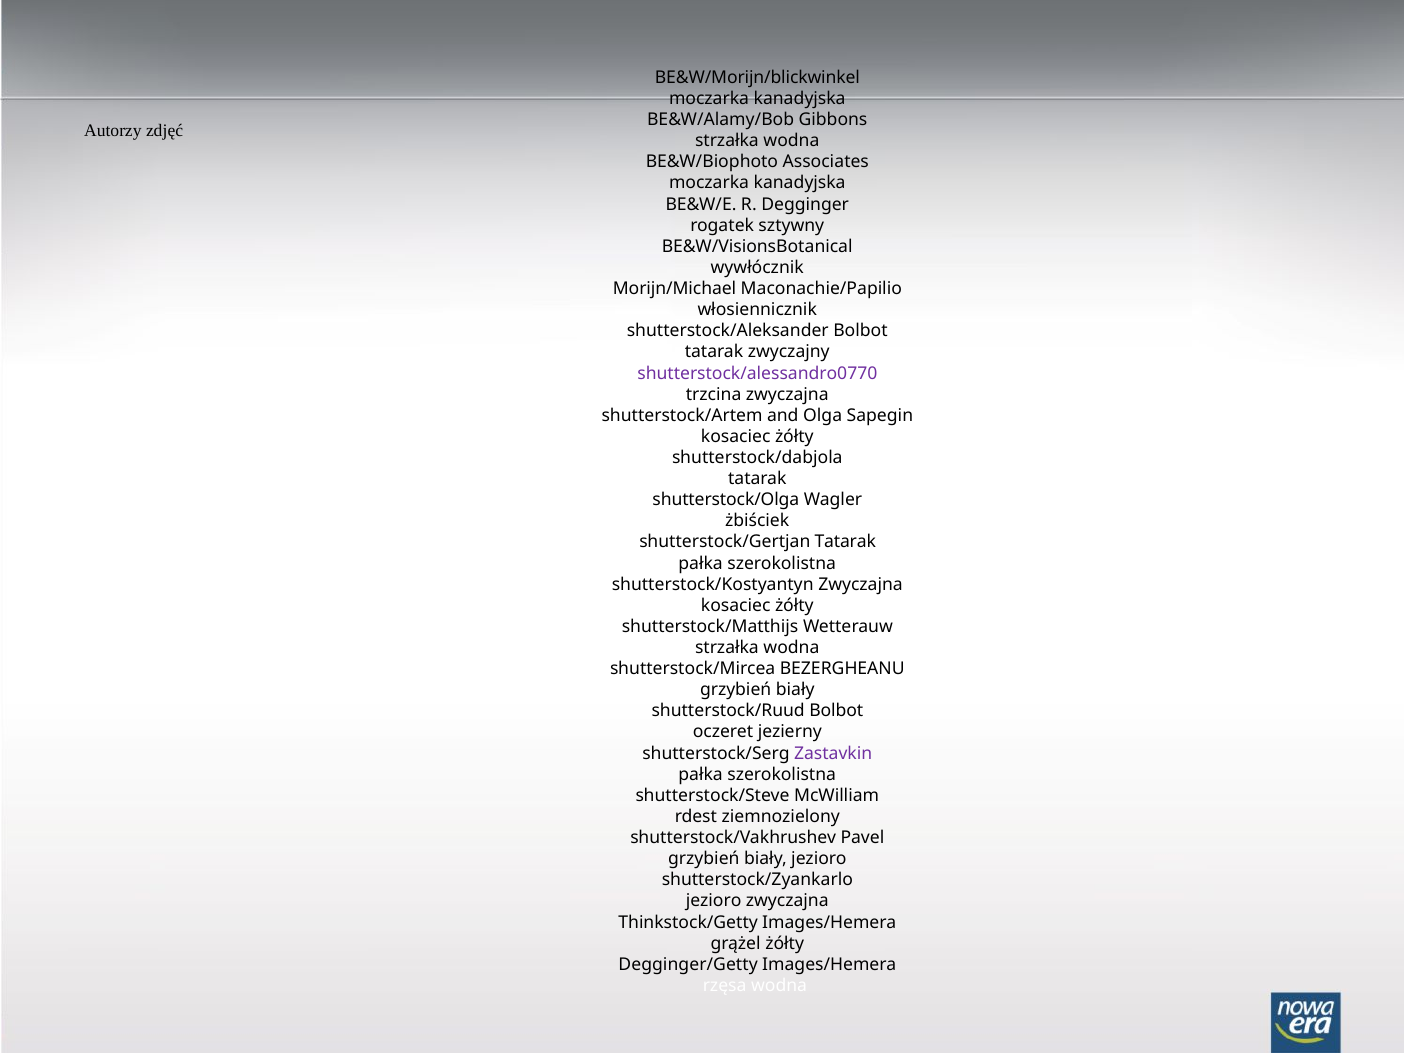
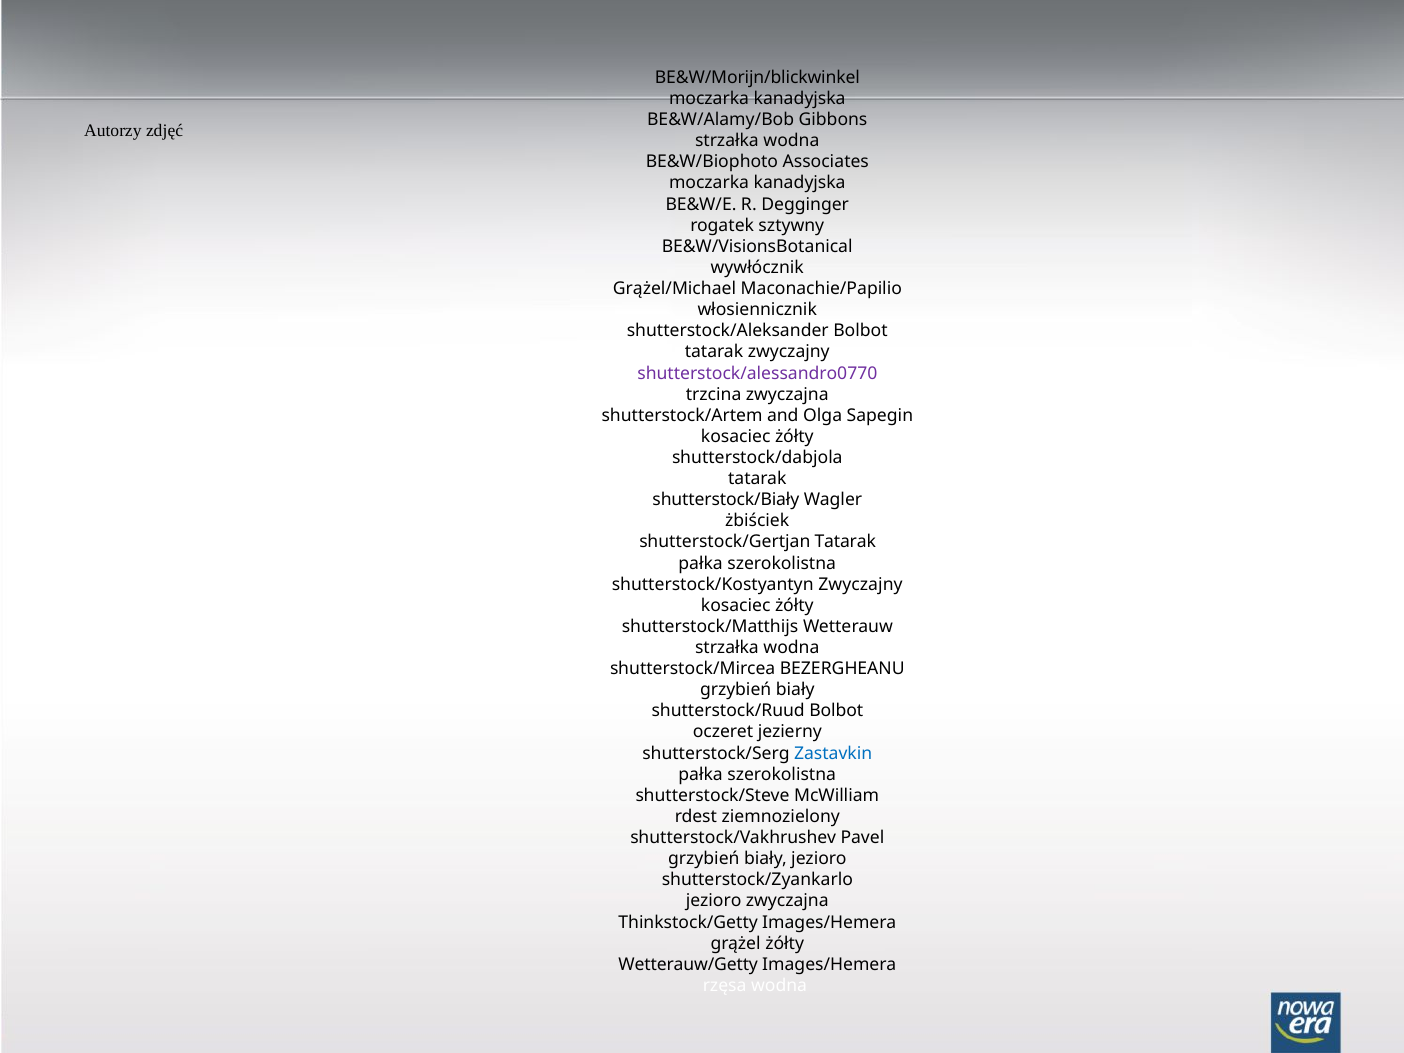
Morijn/Michael: Morijn/Michael -> Grążel/Michael
shutterstock/Olga: shutterstock/Olga -> shutterstock/Biały
shutterstock/Kostyantyn Zwyczajna: Zwyczajna -> Zwyczajny
Zastavkin colour: purple -> blue
Degginger/Getty: Degginger/Getty -> Wetterauw/Getty
